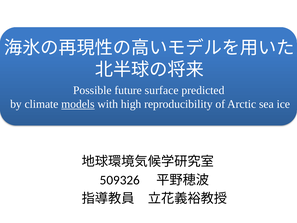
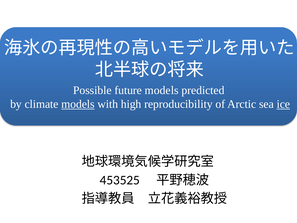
future surface: surface -> models
ice underline: none -> present
509326: 509326 -> 453525
